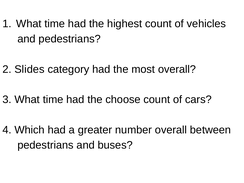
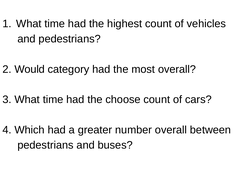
Slides: Slides -> Would
